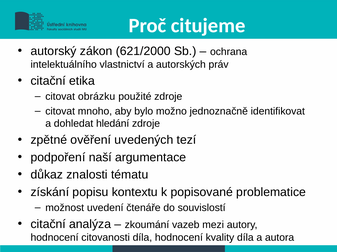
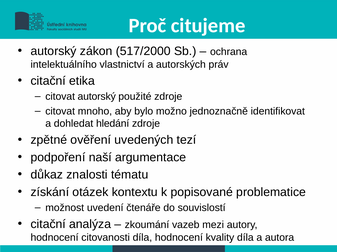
621/2000: 621/2000 -> 517/2000
citovat obrázku: obrázku -> autorský
popisu: popisu -> otázek
